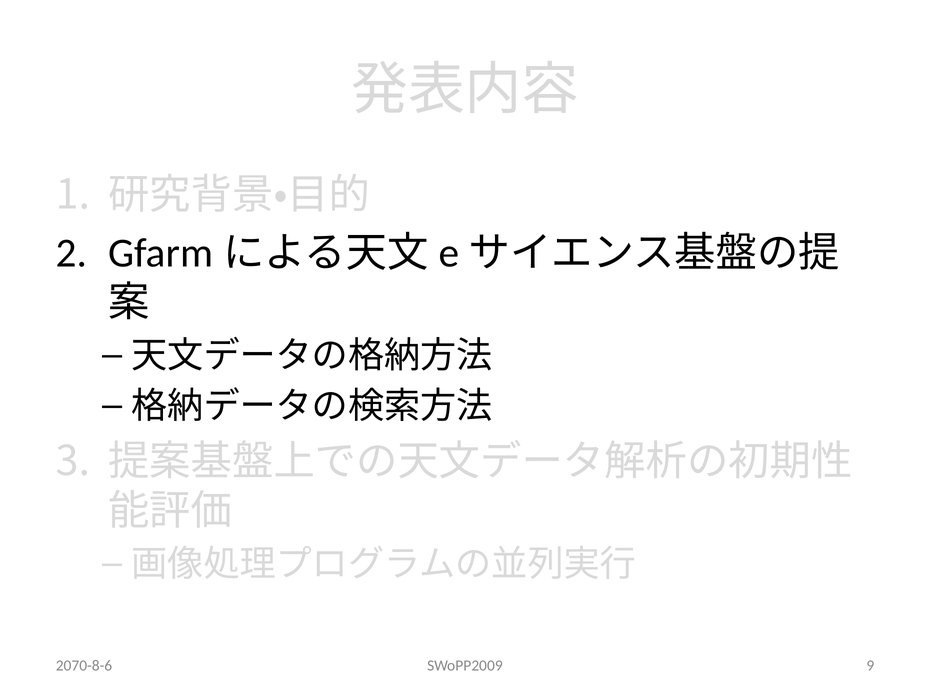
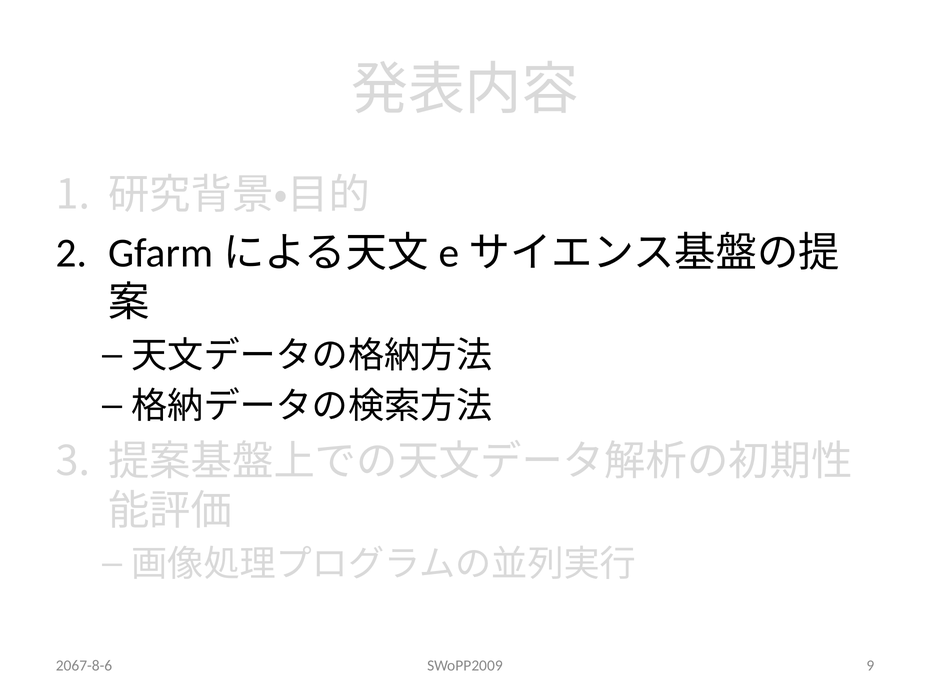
2070-8-6: 2070-8-6 -> 2067-8-6
